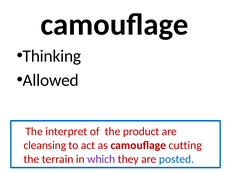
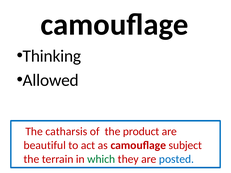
interpret: interpret -> catharsis
cleansing: cleansing -> beautiful
cutting: cutting -> subject
which colour: purple -> green
